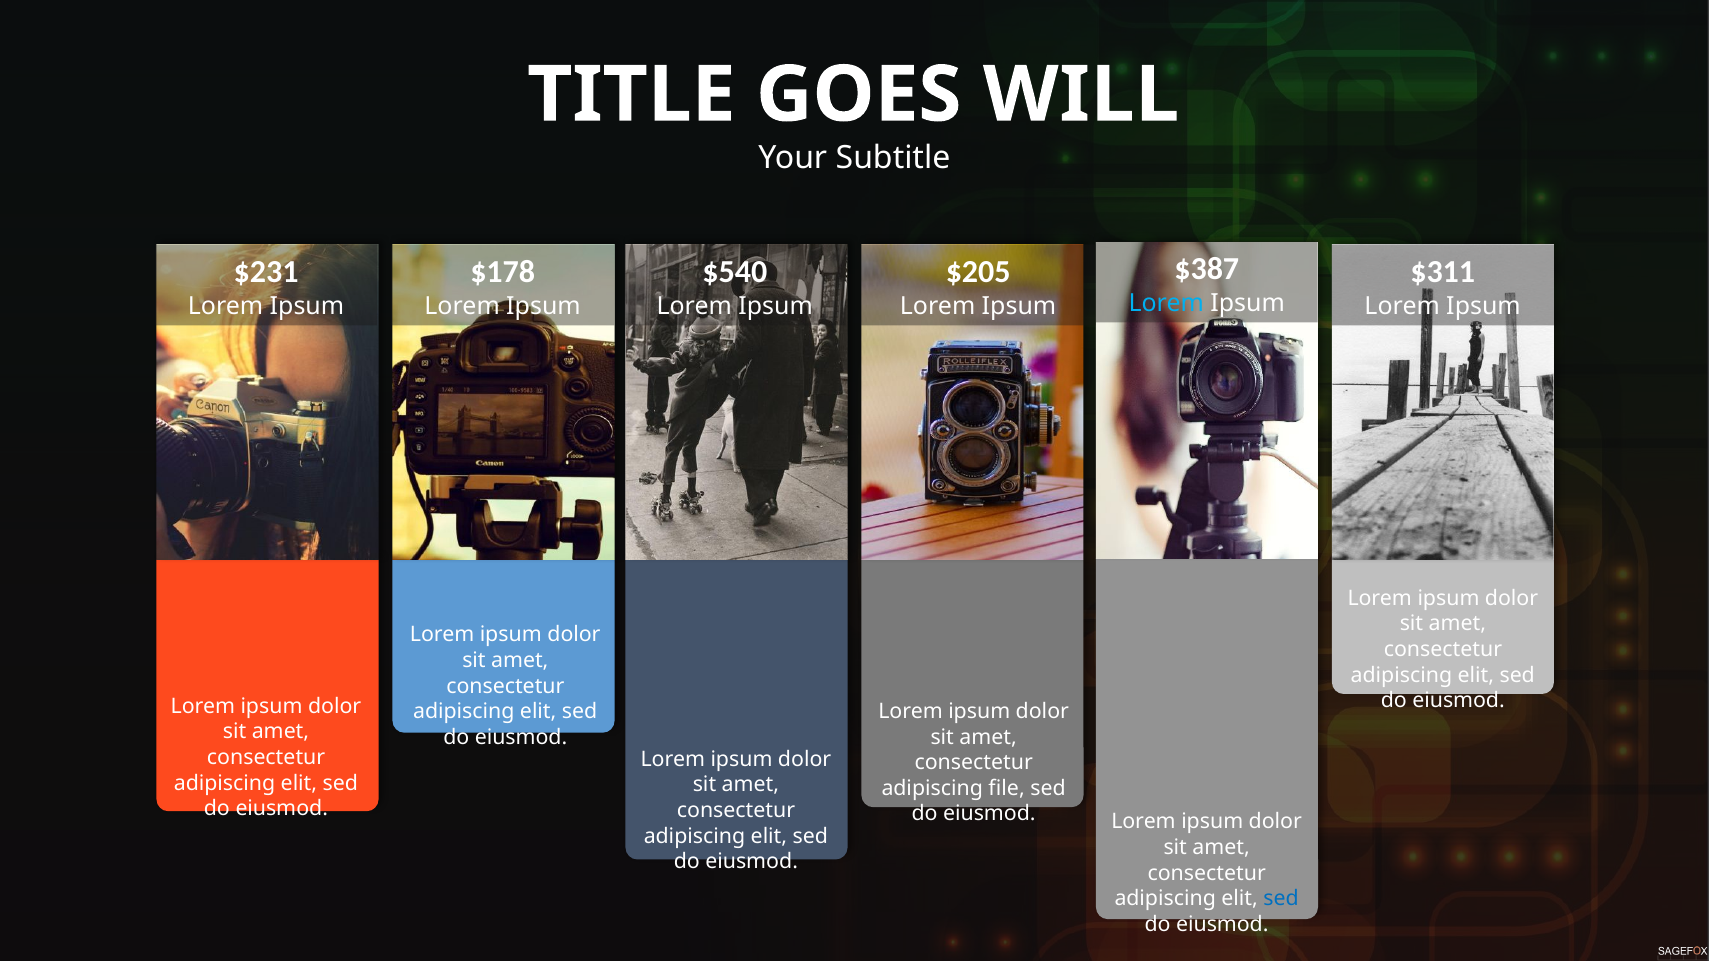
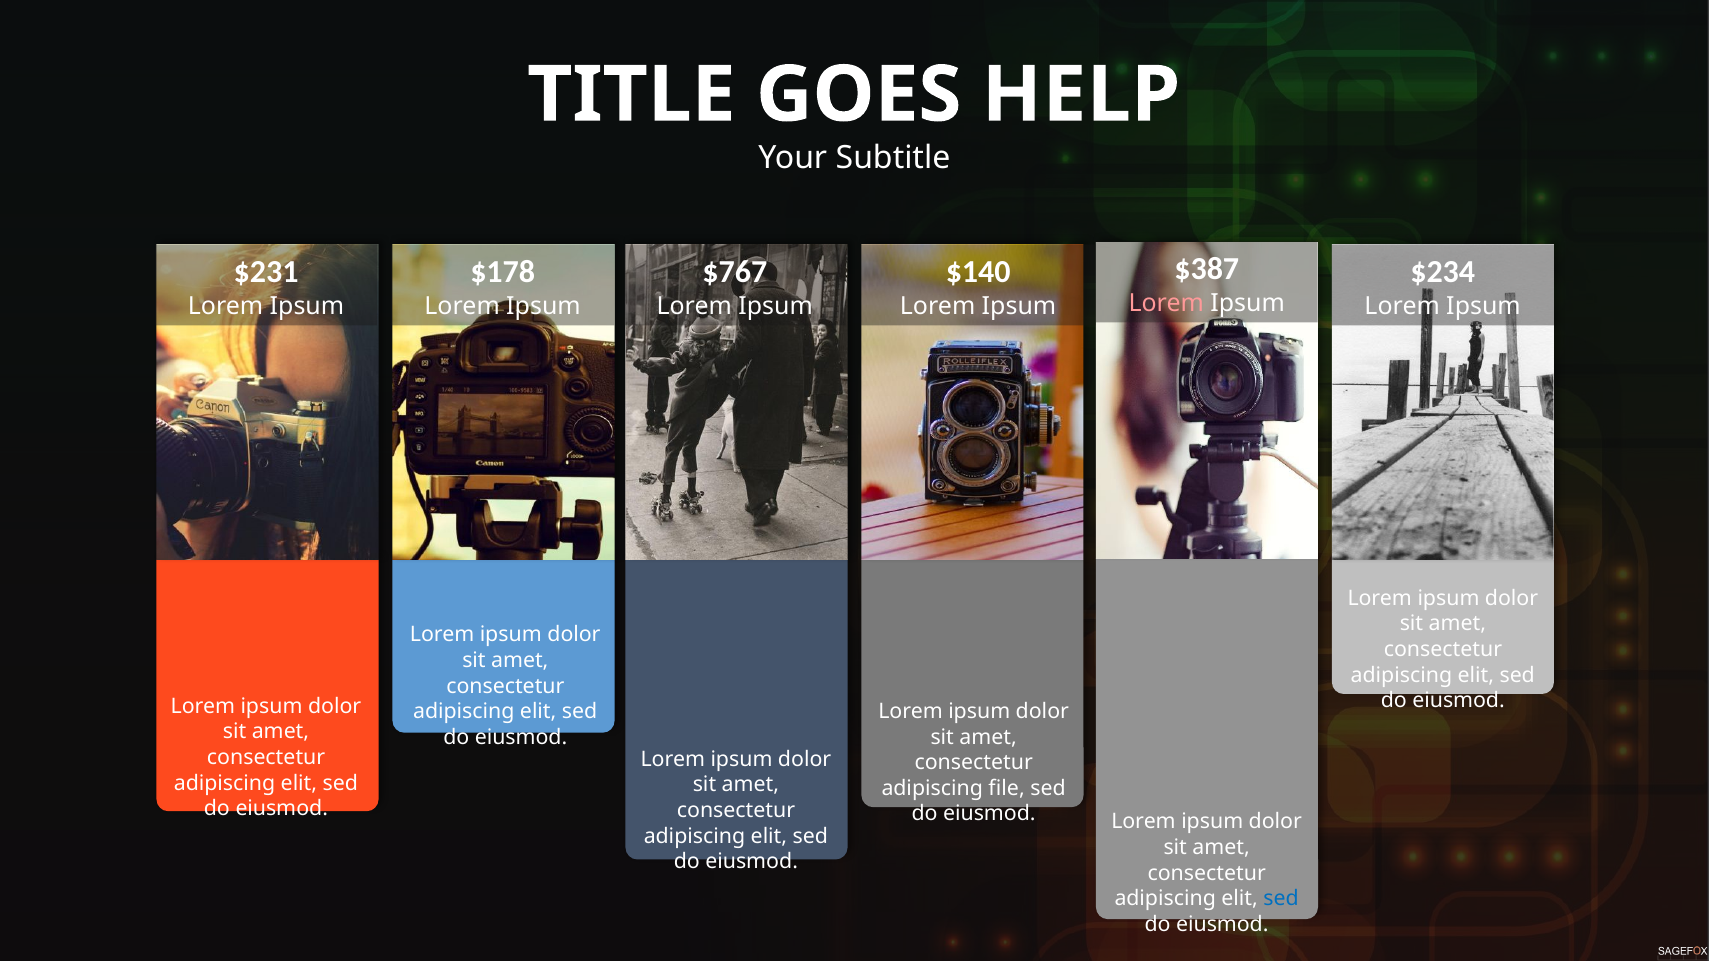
WILL: WILL -> HELP
$540: $540 -> $767
$205: $205 -> $140
$311: $311 -> $234
Lorem at (1166, 303) colour: light blue -> pink
